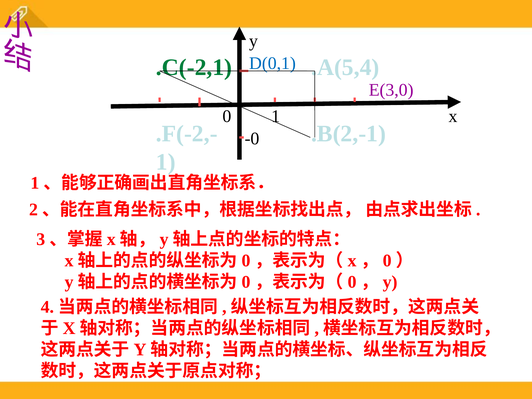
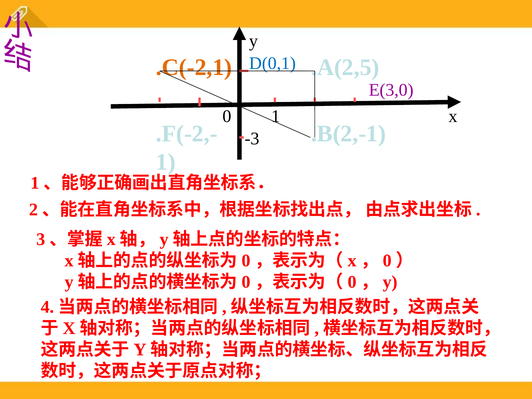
.C(-2,1 colour: green -> orange
.A(5,4: .A(5,4 -> .A(2,5
-0: -0 -> -3
